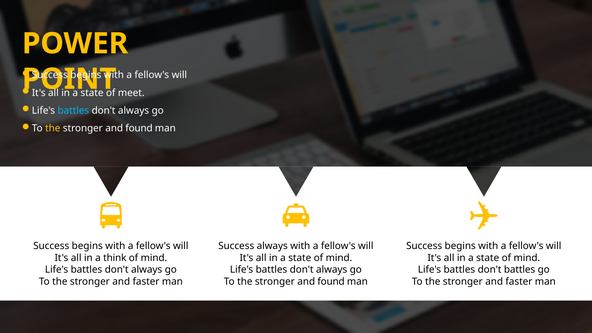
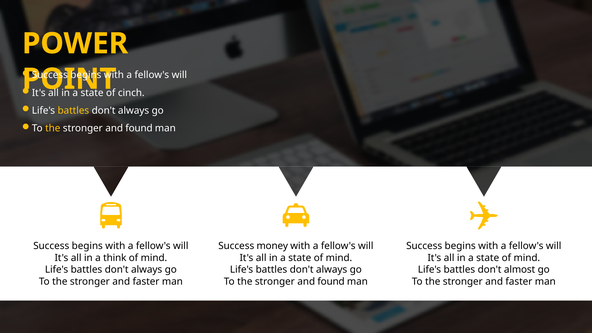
meet: meet -> cinch
battles at (73, 111) colour: light blue -> yellow
Success always: always -> money
don't battles: battles -> almost
